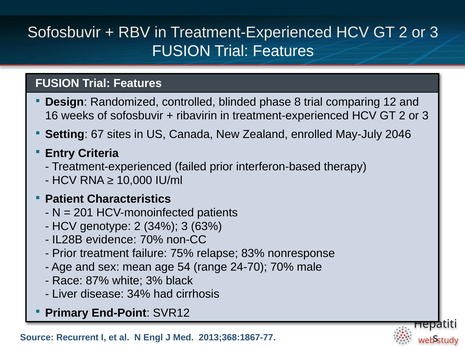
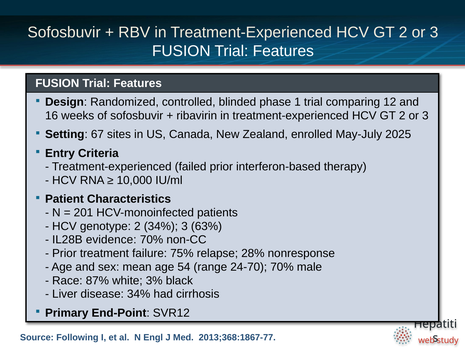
8: 8 -> 1
2046: 2046 -> 2025
83%: 83% -> 28%
Recurrent: Recurrent -> Following
